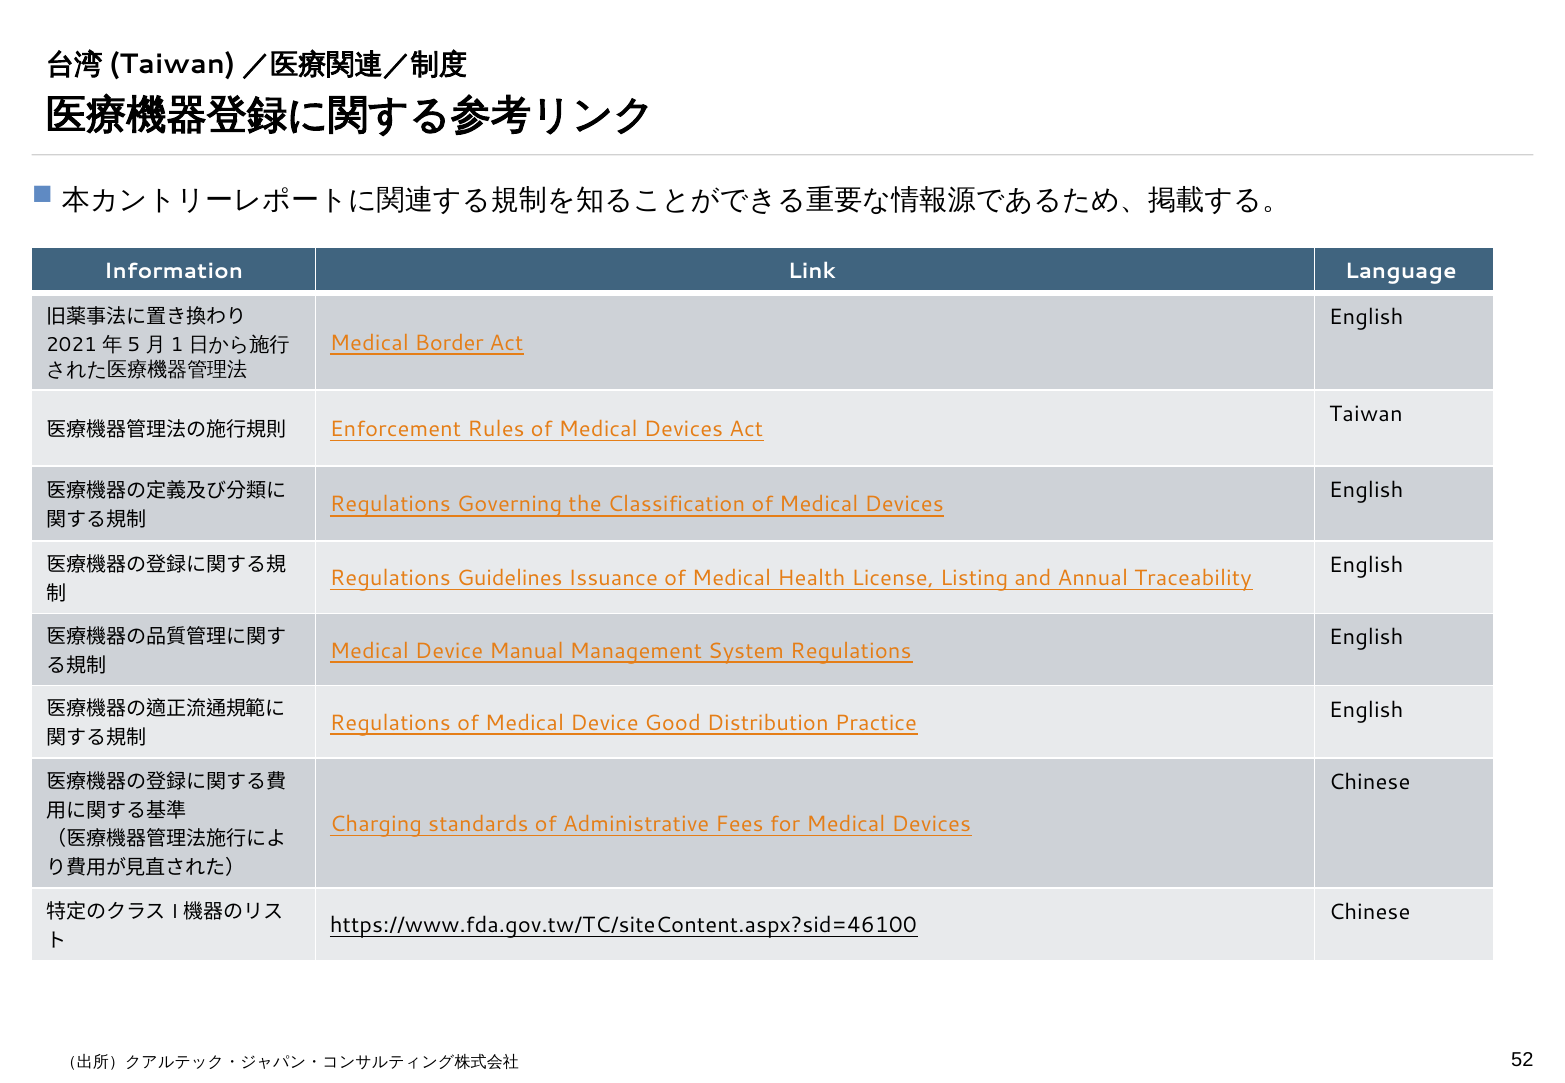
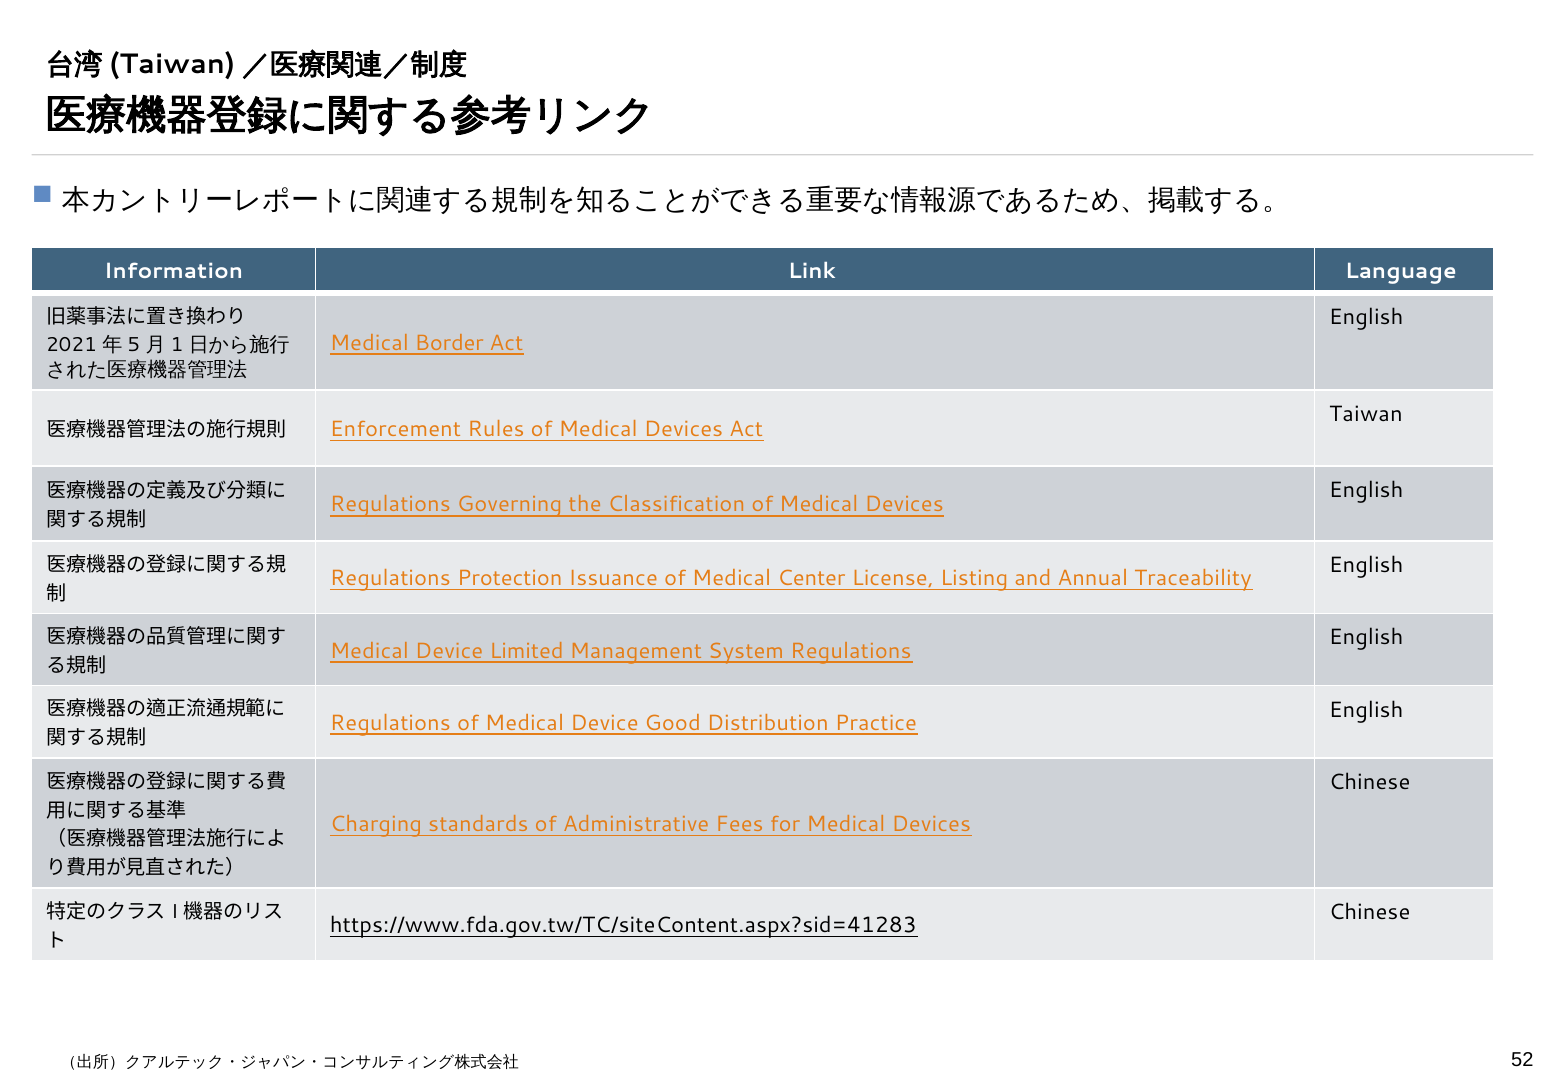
Guidelines: Guidelines -> Protection
Health: Health -> Center
Manual: Manual -> Limited
https://www.fda.gov.tw/TC/siteContent.aspx?sid=46100: https://www.fda.gov.tw/TC/siteContent.aspx?sid=46100 -> https://www.fda.gov.tw/TC/siteContent.aspx?sid=41283
